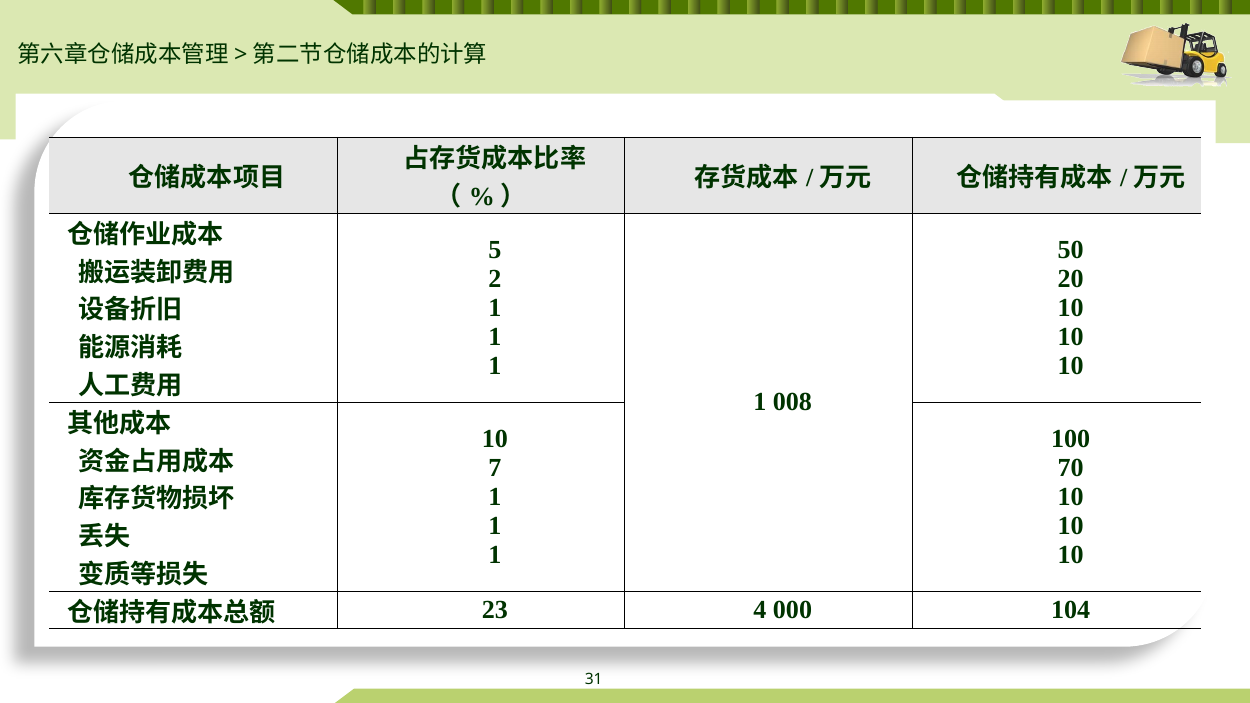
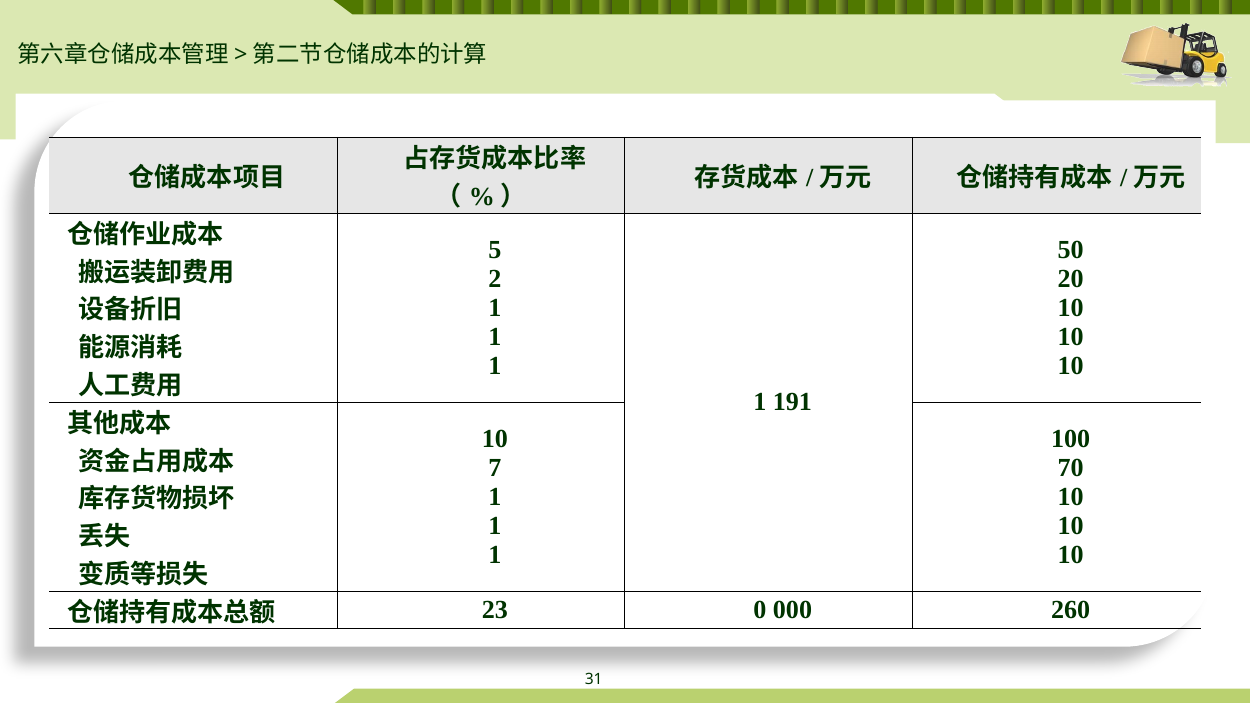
008: 008 -> 191
4: 4 -> 0
104: 104 -> 260
